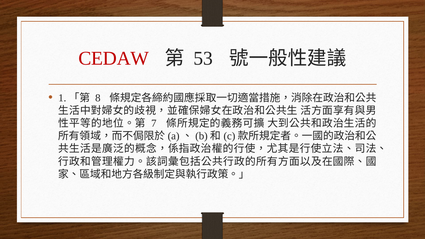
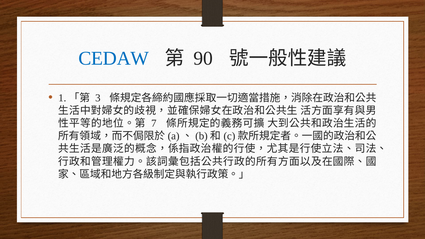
CEDAW colour: red -> blue
53: 53 -> 90
8: 8 -> 3
